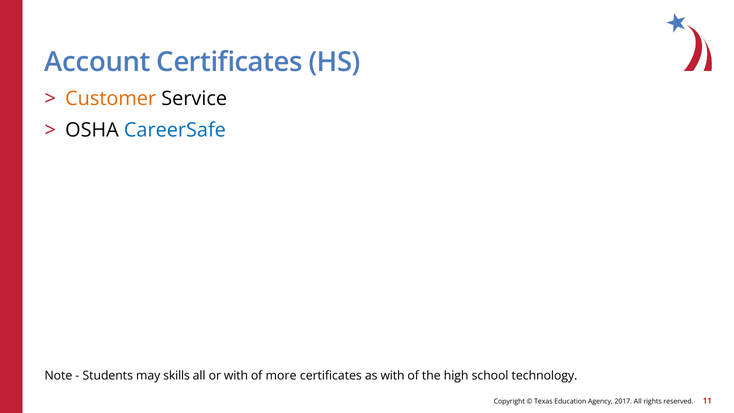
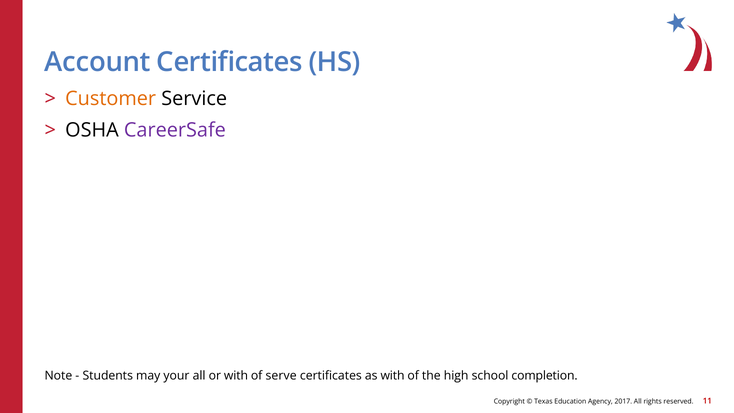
CareerSafe colour: blue -> purple
skills: skills -> your
more: more -> serve
technology: technology -> completion
